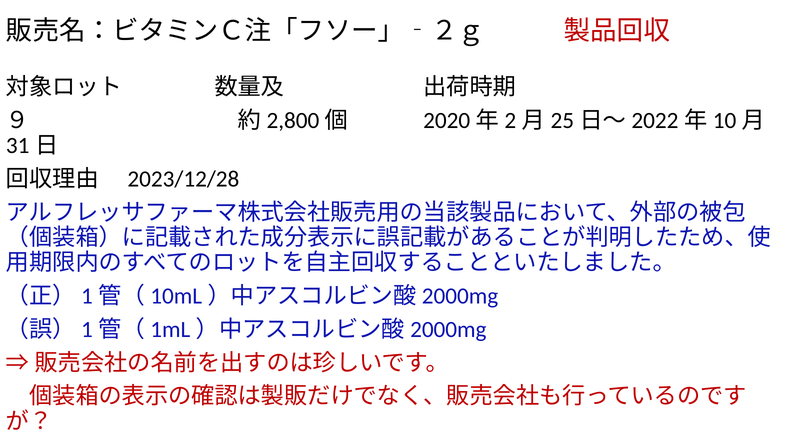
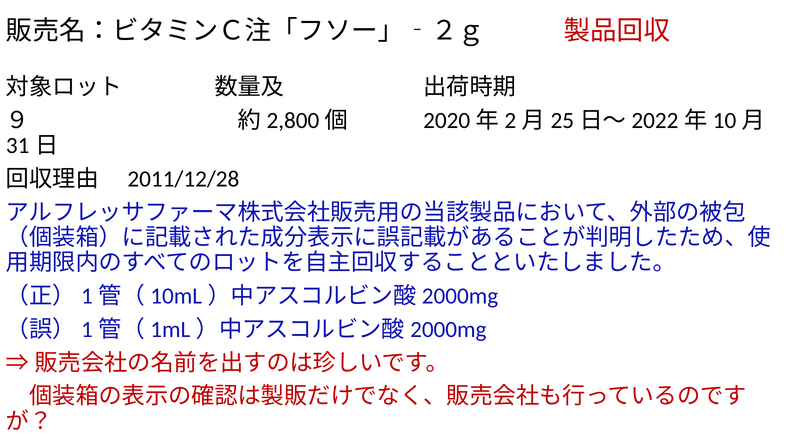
2023/12/28: 2023/12/28 -> 2011/12/28
